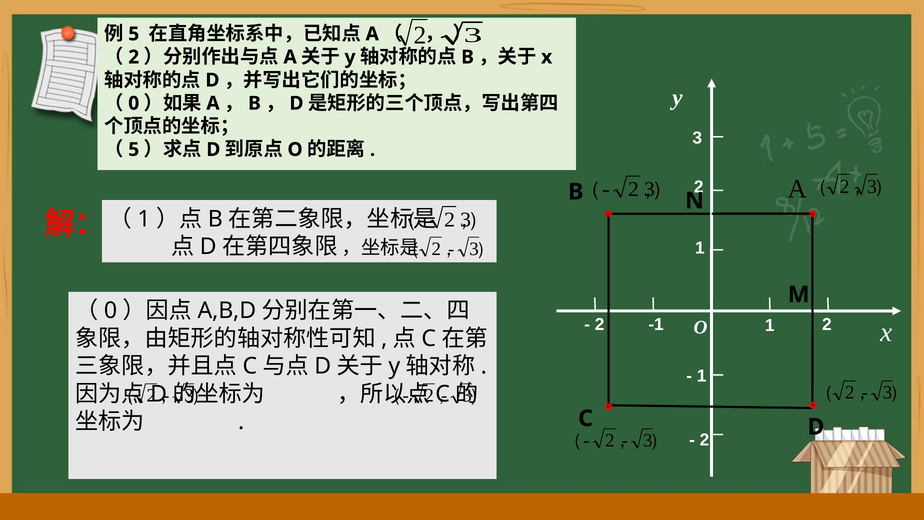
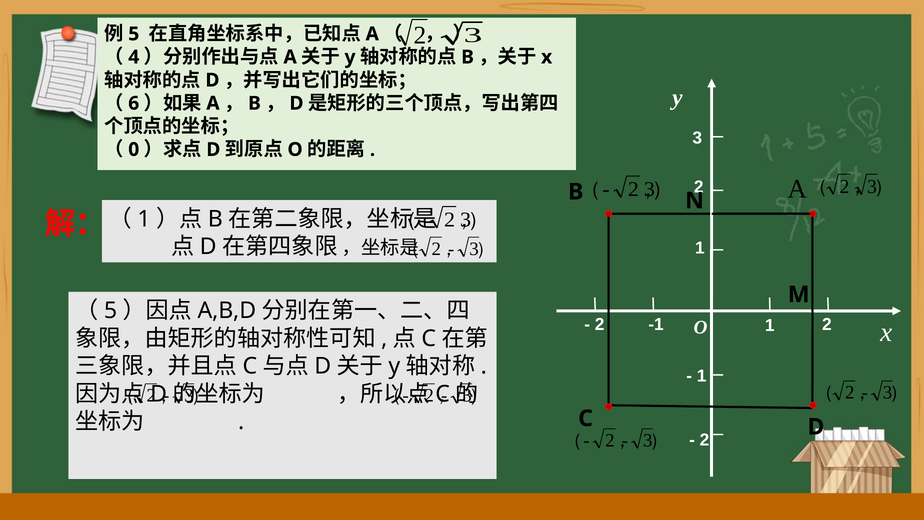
2 at (134, 57): 2 -> 4
0 at (134, 103): 0 -> 6
5 at (134, 149): 5 -> 0
0 at (111, 311): 0 -> 5
